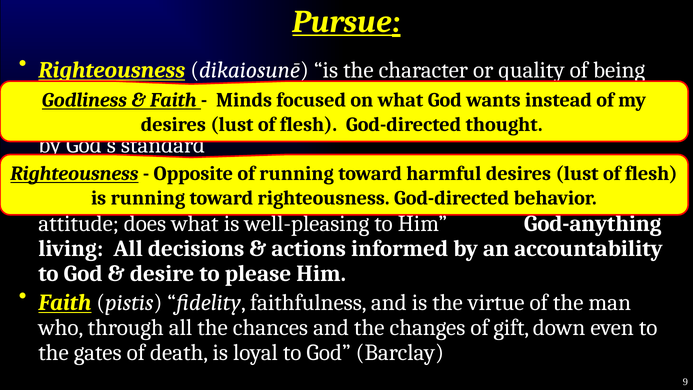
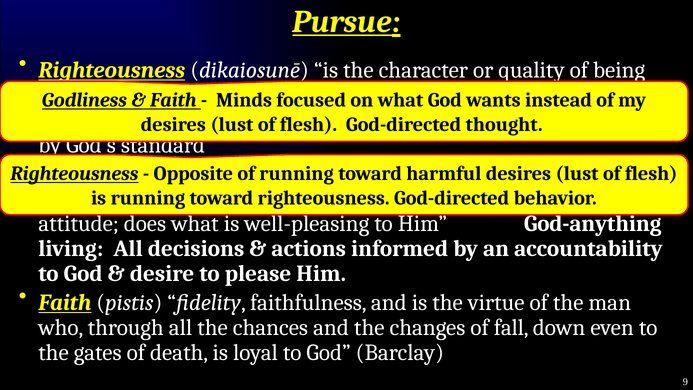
gift: gift -> fall
